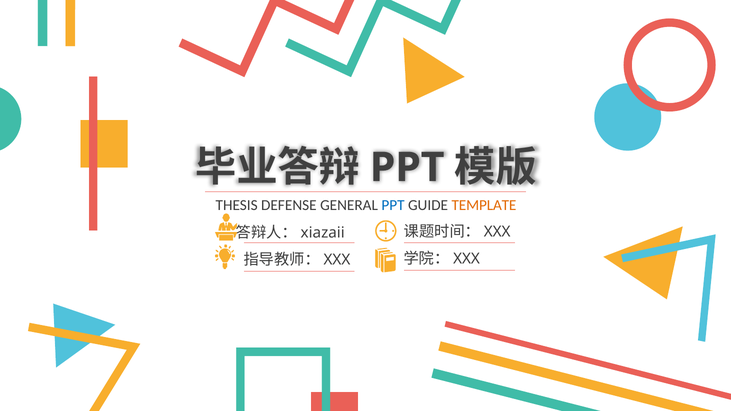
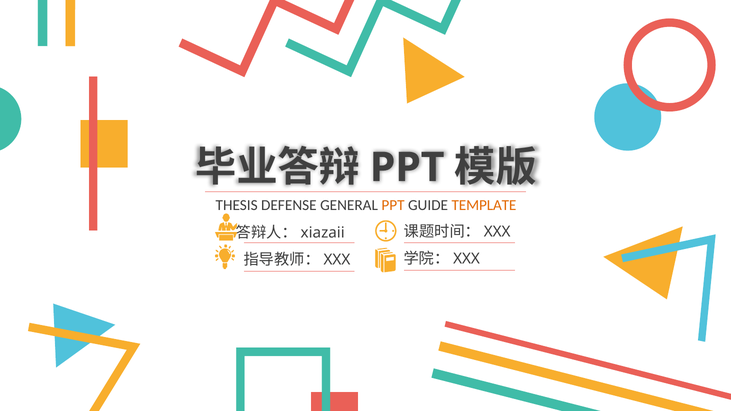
PPT at (393, 205) colour: blue -> orange
